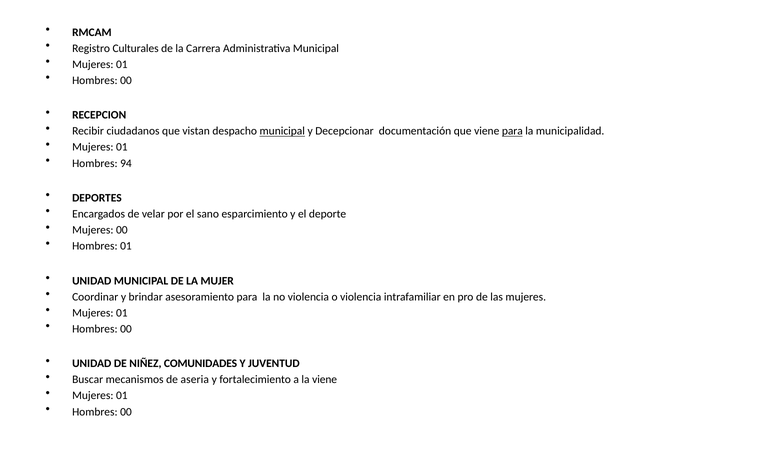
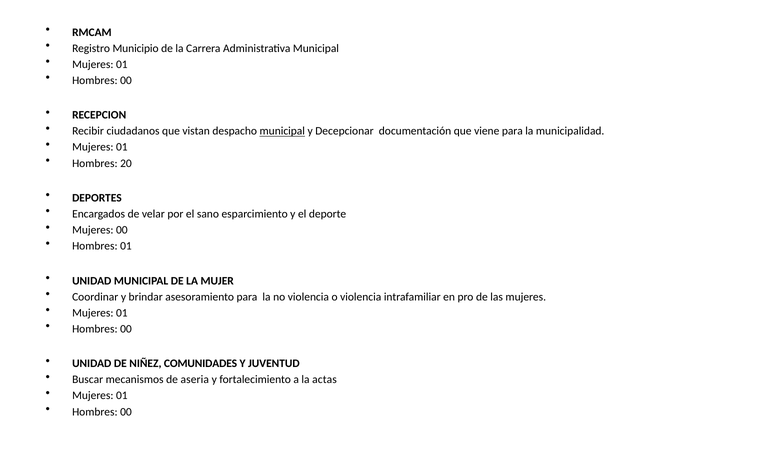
Culturales: Culturales -> Municipio
para at (512, 131) underline: present -> none
94: 94 -> 20
la viene: viene -> actas
